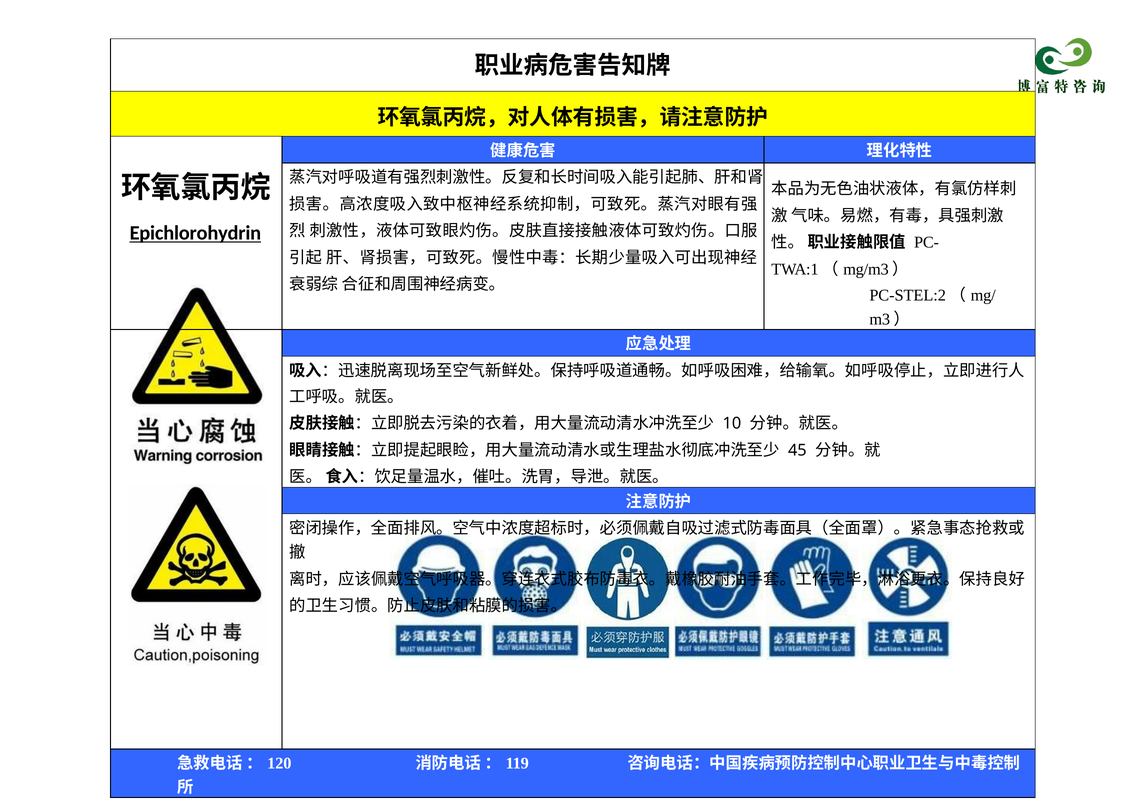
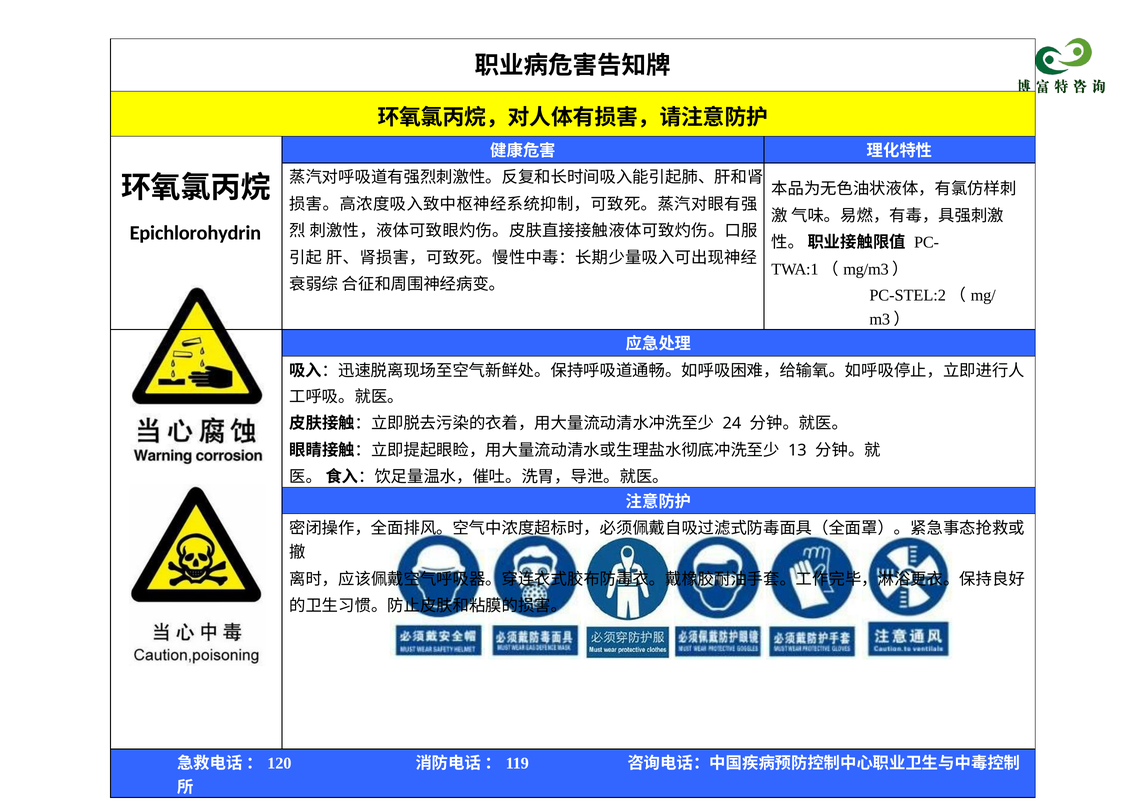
Epichlorohydrin underline: present -> none
10: 10 -> 24
45: 45 -> 13
